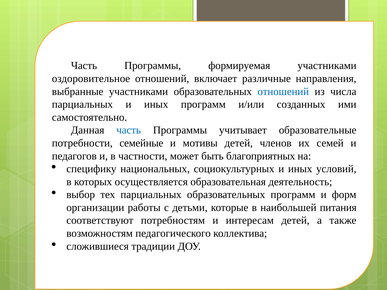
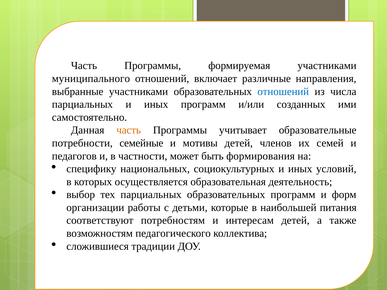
оздоровительное: оздоровительное -> муниципального
часть at (129, 130) colour: blue -> orange
благоприятных: благоприятных -> формирования
